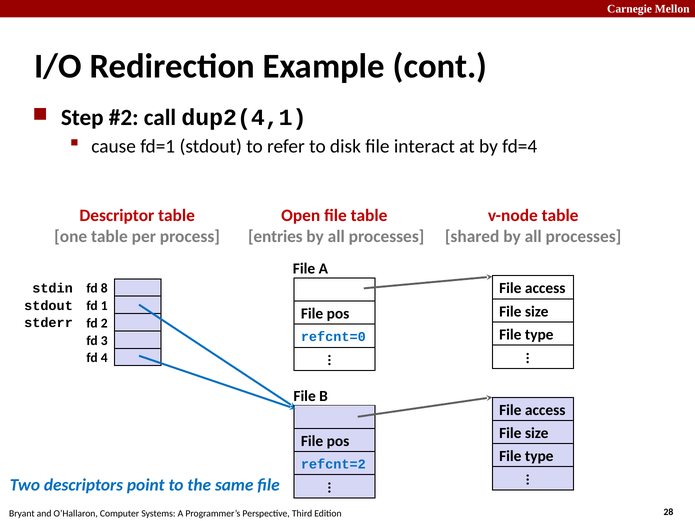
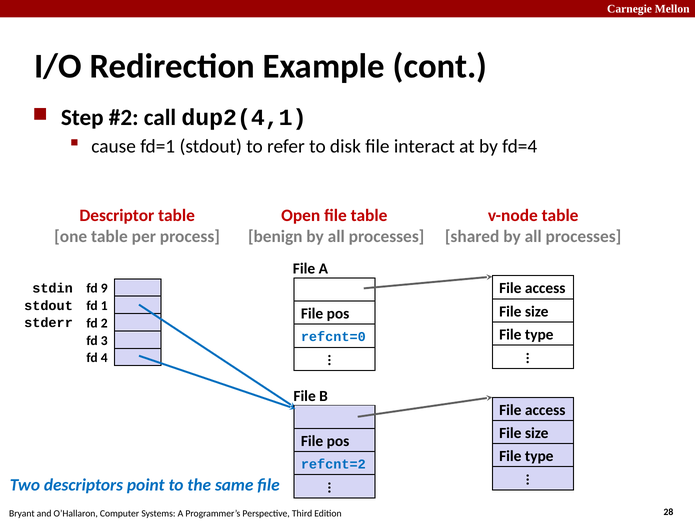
entries: entries -> benign
8: 8 -> 9
